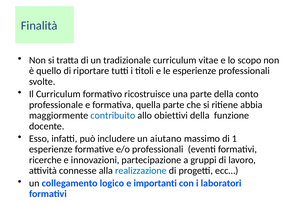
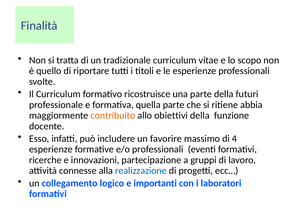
conto: conto -> futuri
contribuito colour: blue -> orange
aiutano: aiutano -> favorire
1: 1 -> 4
